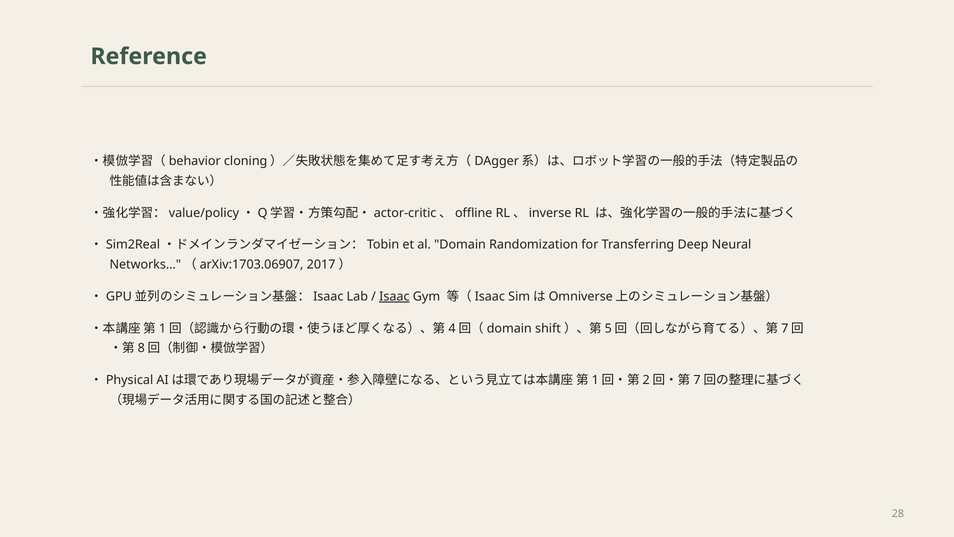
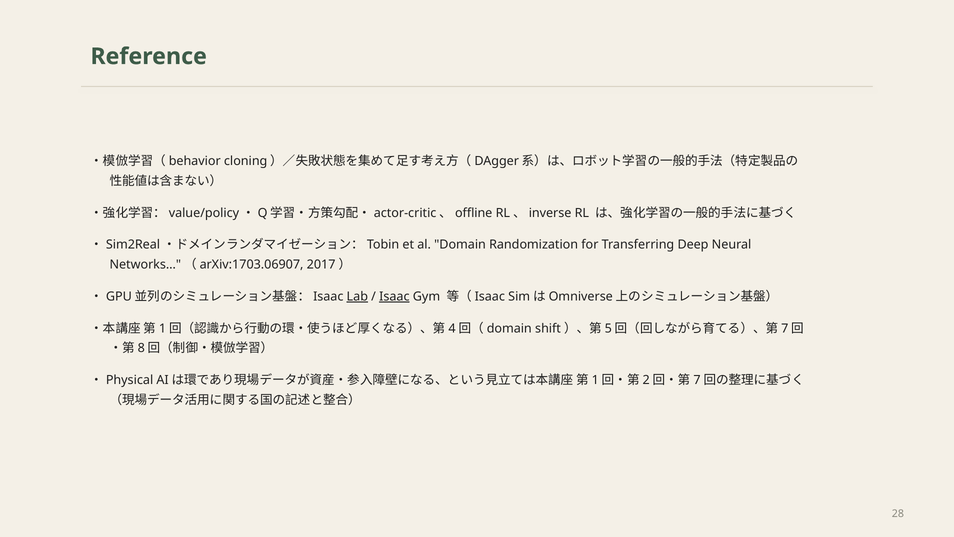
Lab underline: none -> present
